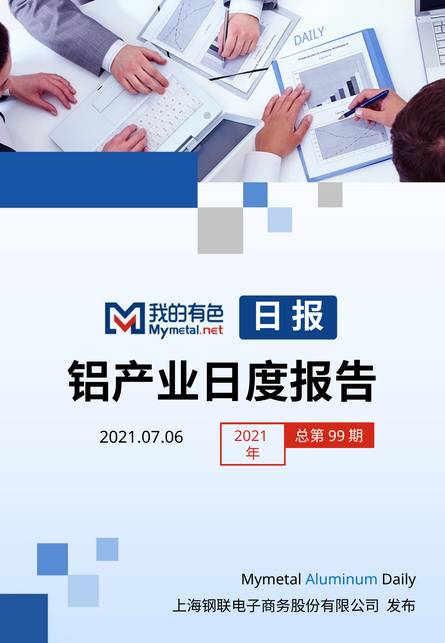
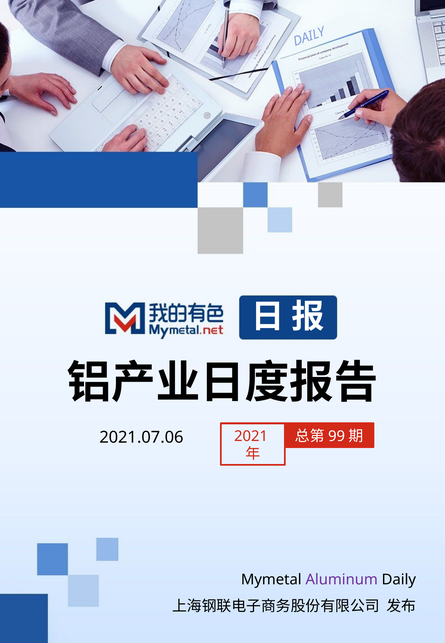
Aluminum colour: blue -> purple
